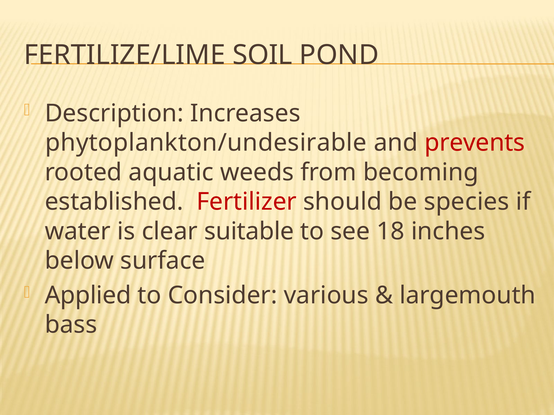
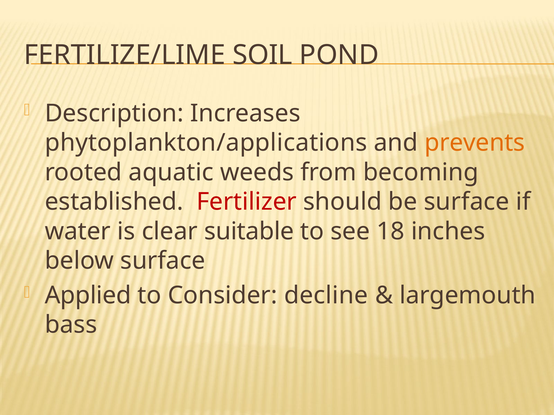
phytoplankton/undesirable: phytoplankton/undesirable -> phytoplankton/applications
prevents colour: red -> orange
be species: species -> surface
various: various -> decline
